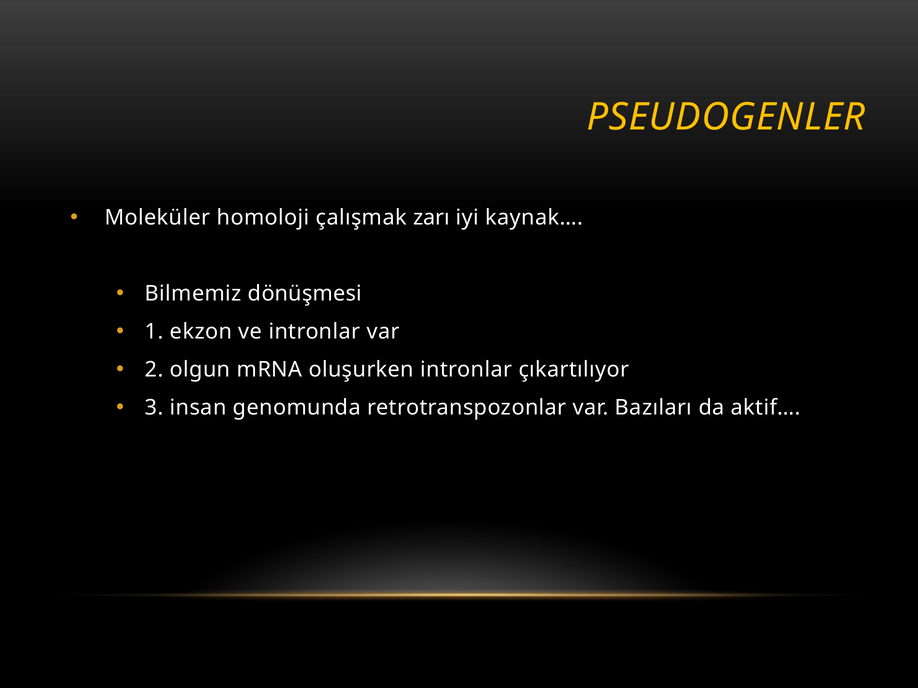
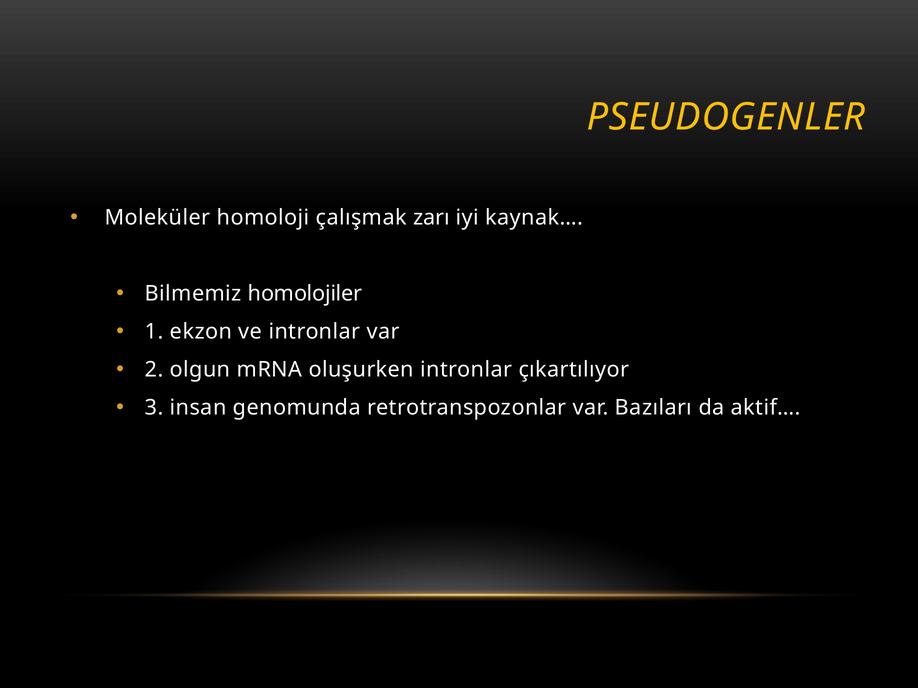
dönüşmesi: dönüşmesi -> homolojiler
